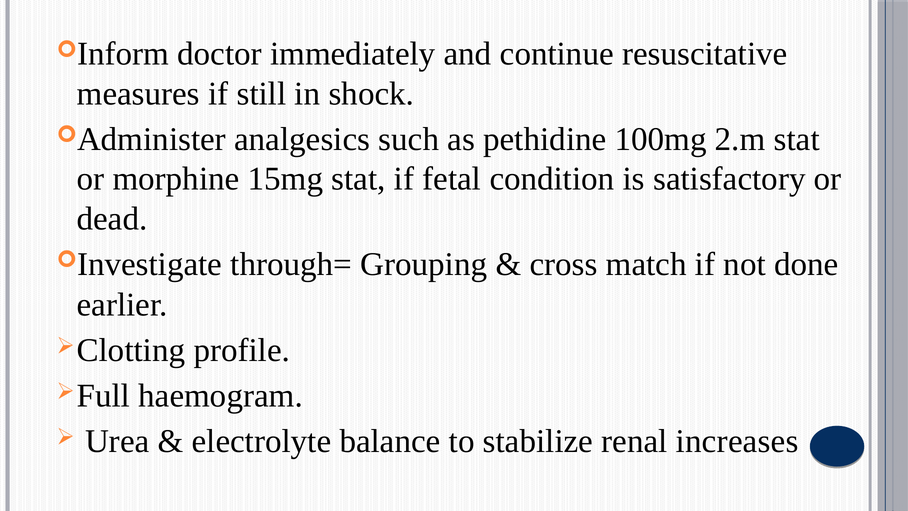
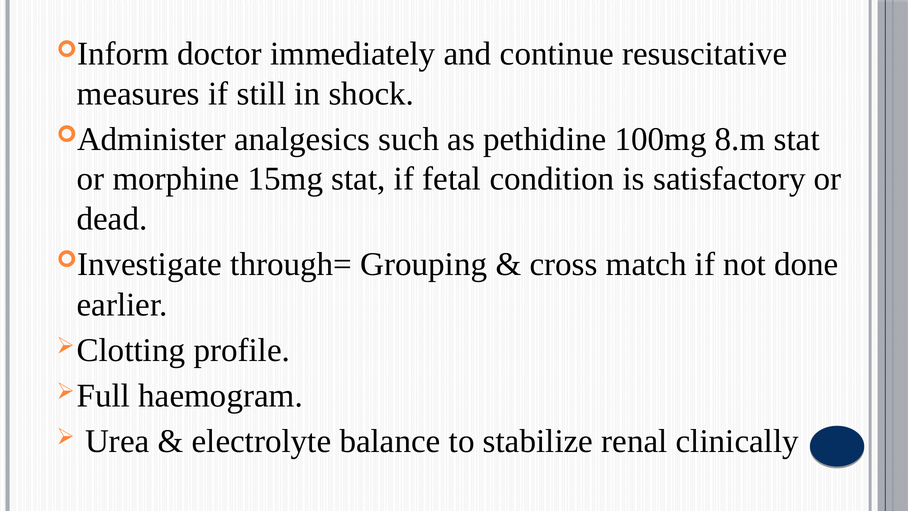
2.m: 2.m -> 8.m
increases: increases -> clinically
